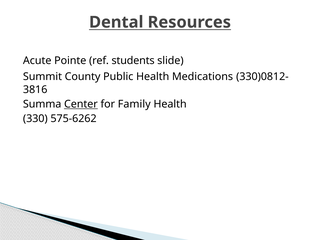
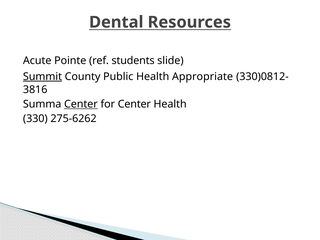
Summit underline: none -> present
Medications: Medications -> Appropriate
for Family: Family -> Center
575-6262: 575-6262 -> 275-6262
